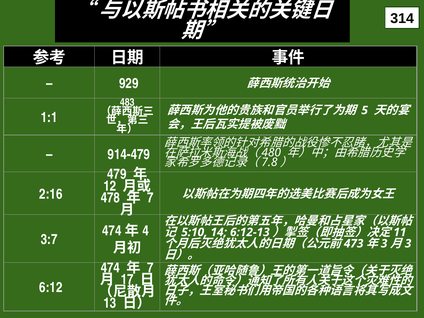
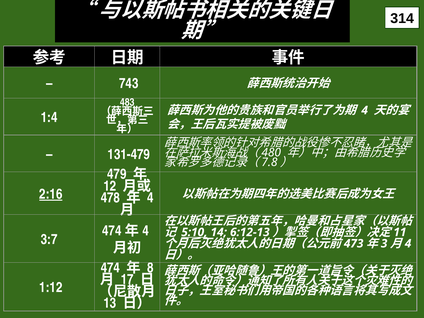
929: 929 -> 743
5 at (365, 110): 5 -> 4
1:1: 1:1 -> 1:4
914-479: 914-479 -> 131-479
2:16 underline: none -> present
7 at (151, 198): 7 -> 4
5:10 underline: none -> present
3 at (408, 244): 3 -> 4
7 at (151, 268): 7 -> 8
6:12: 6:12 -> 1:12
